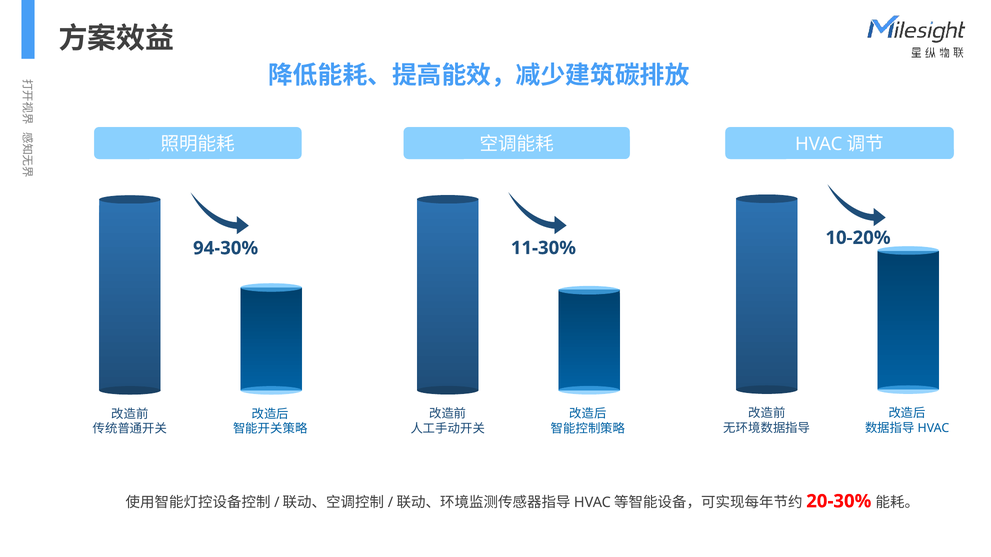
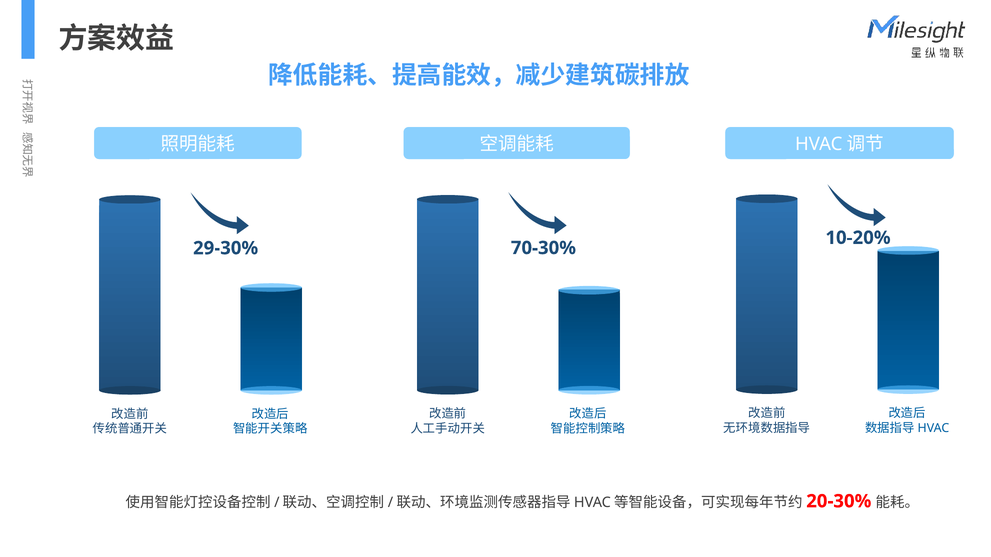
11-30%: 11-30% -> 70-30%
94-30%: 94-30% -> 29-30%
